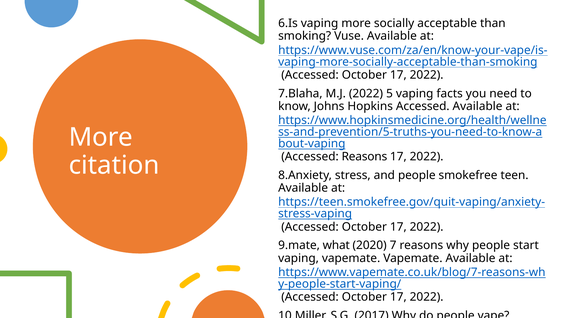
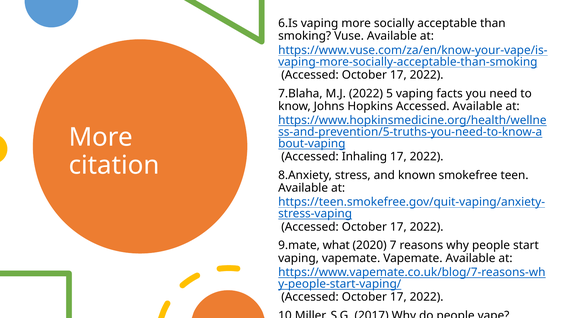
Accessed Reasons: Reasons -> Inhaling
and people: people -> known
